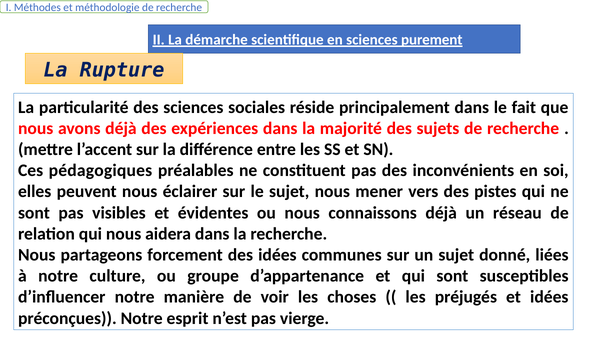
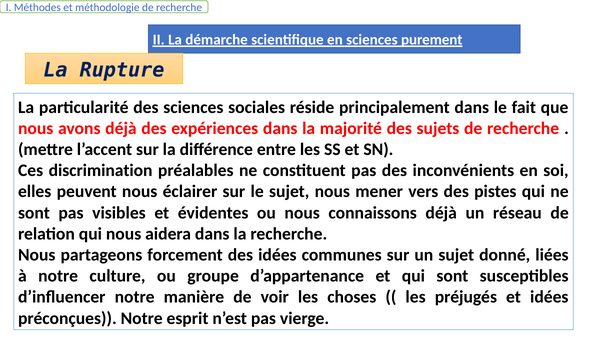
pédagogiques: pédagogiques -> discrimination
